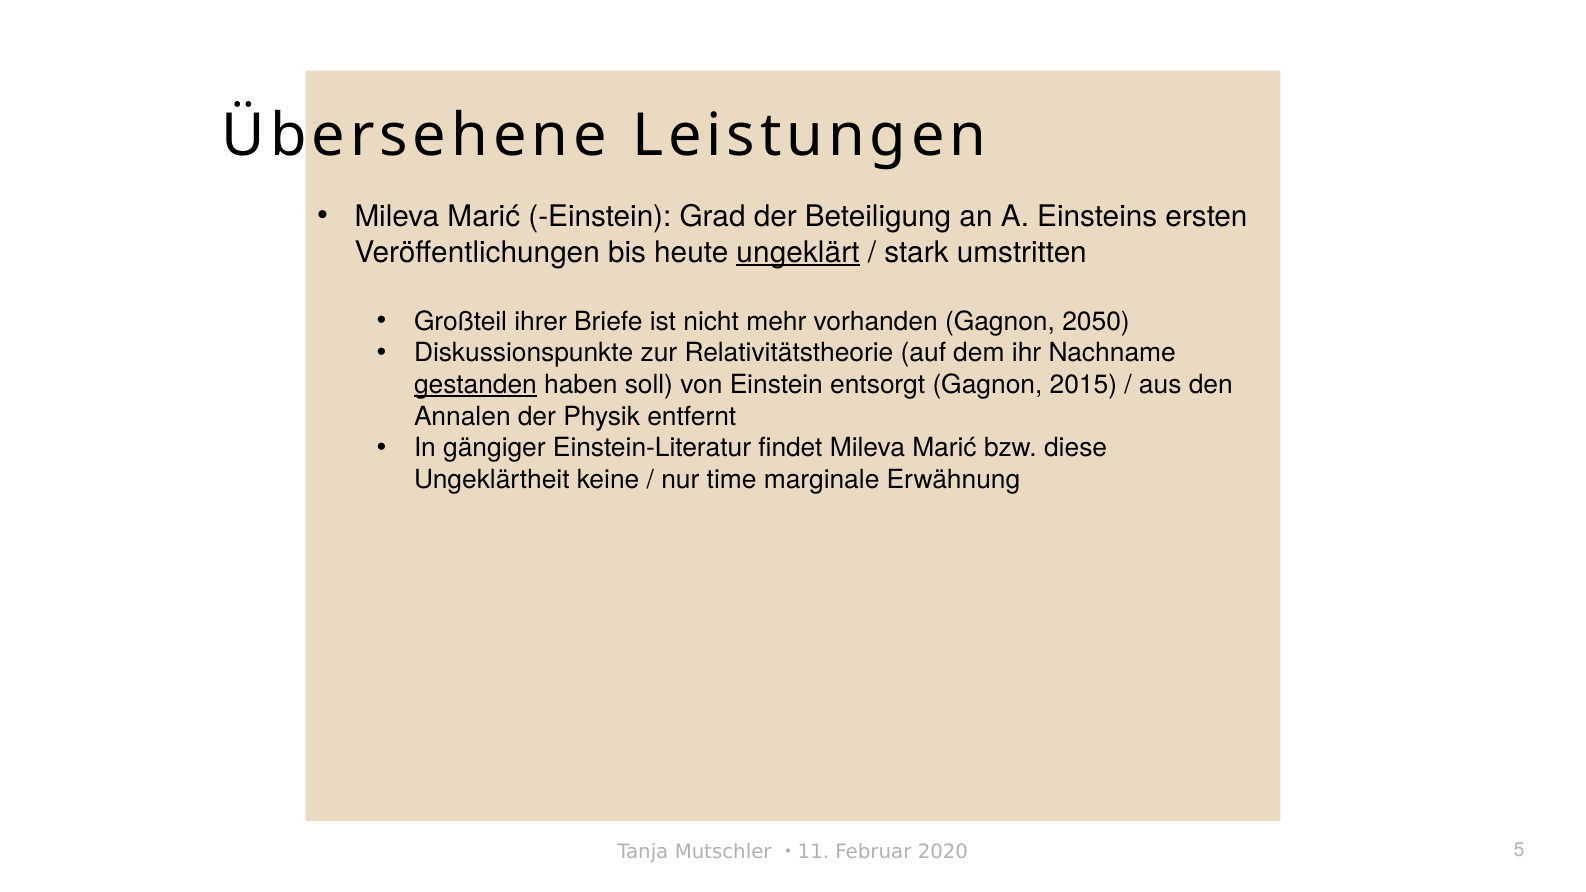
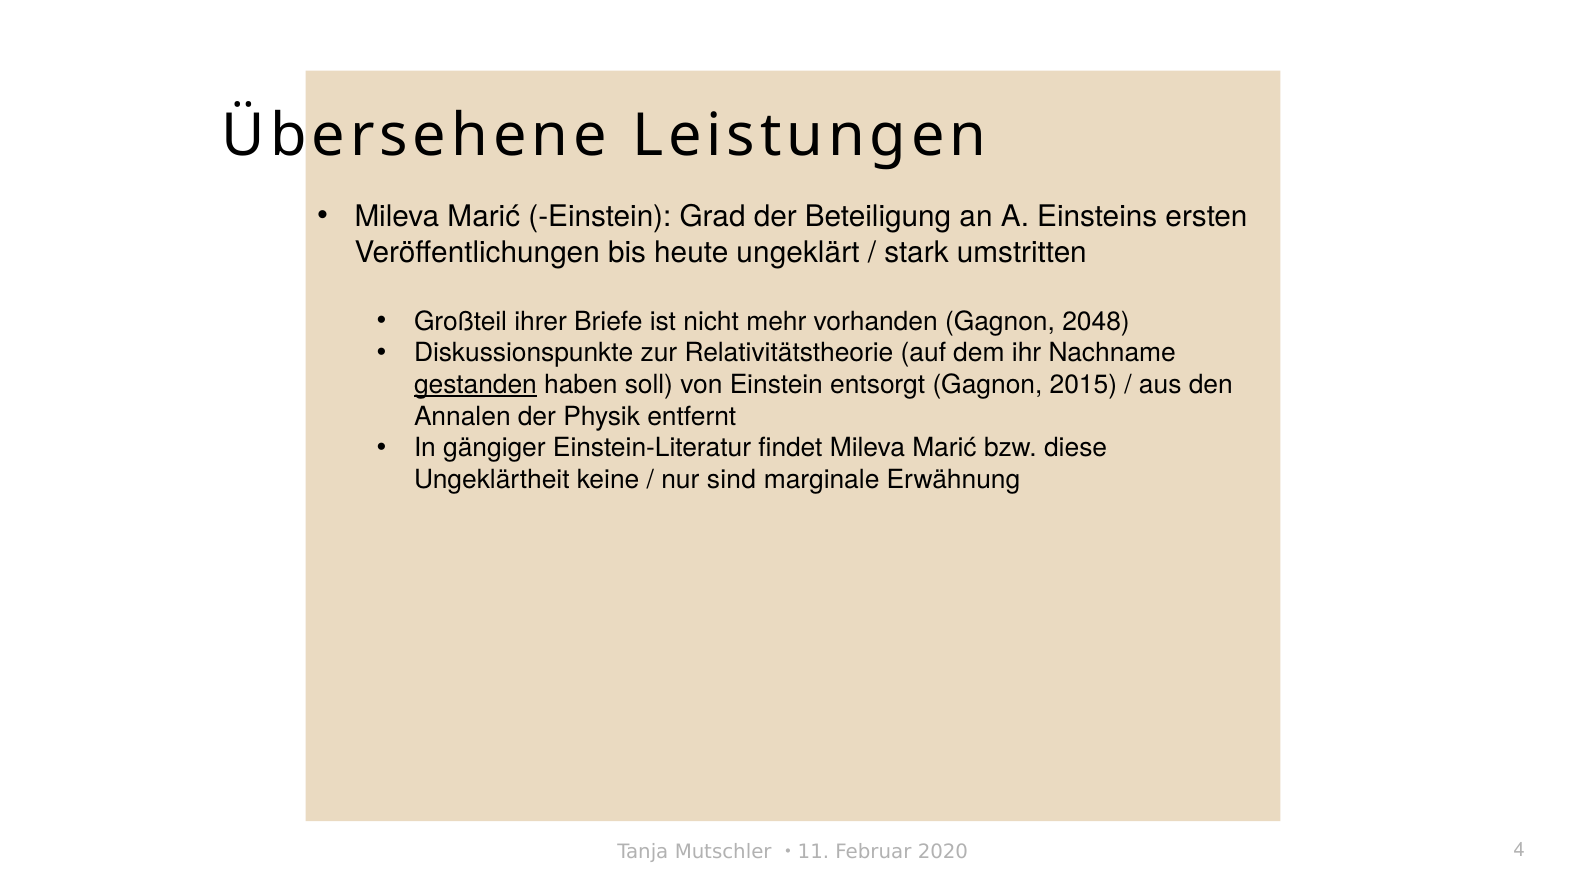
ungeklärt underline: present -> none
2050: 2050 -> 2048
time: time -> sind
5: 5 -> 4
